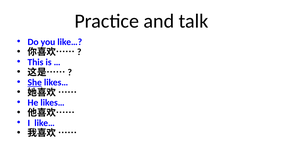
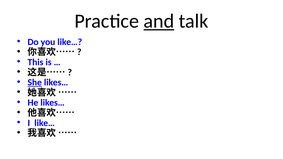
and underline: none -> present
